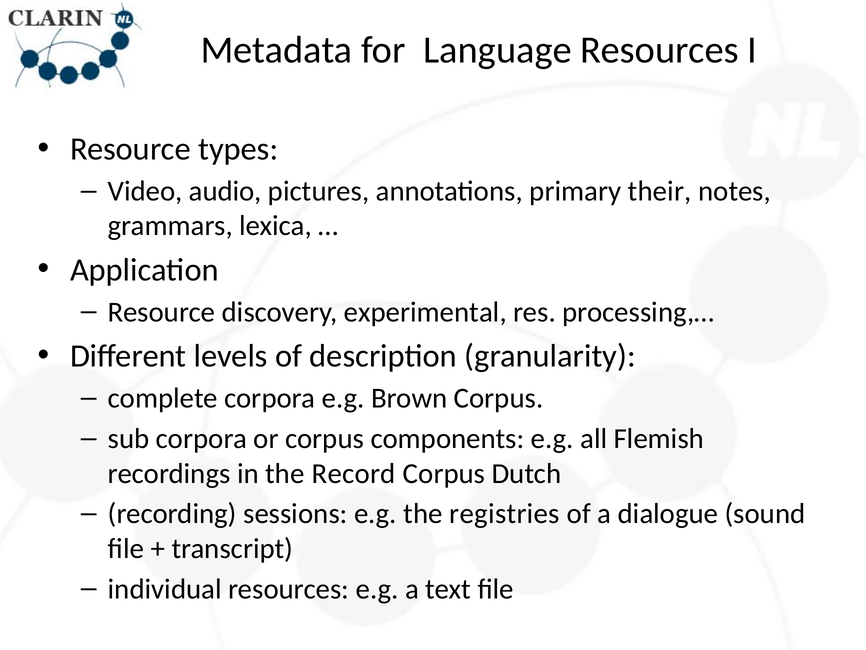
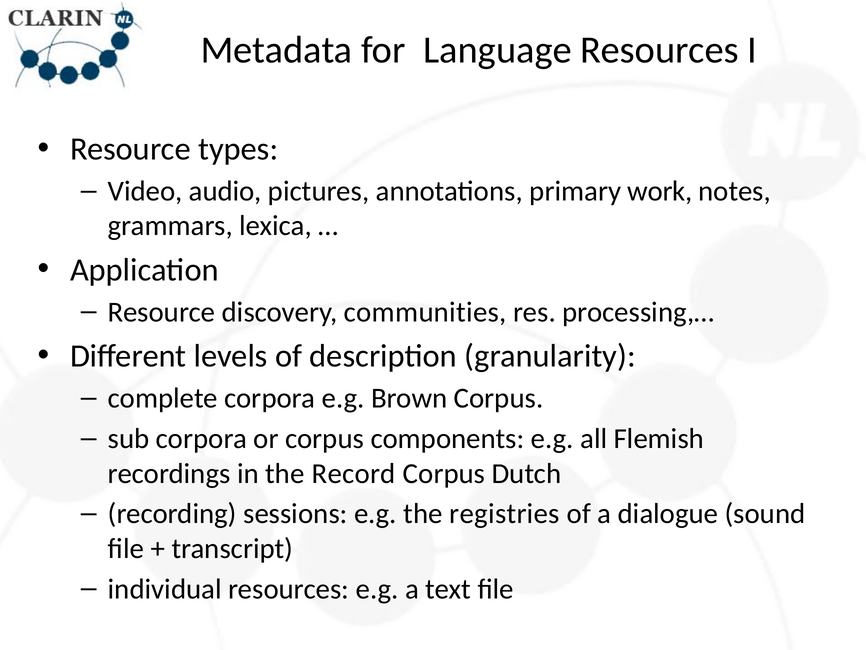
their: their -> work
experimental: experimental -> communities
